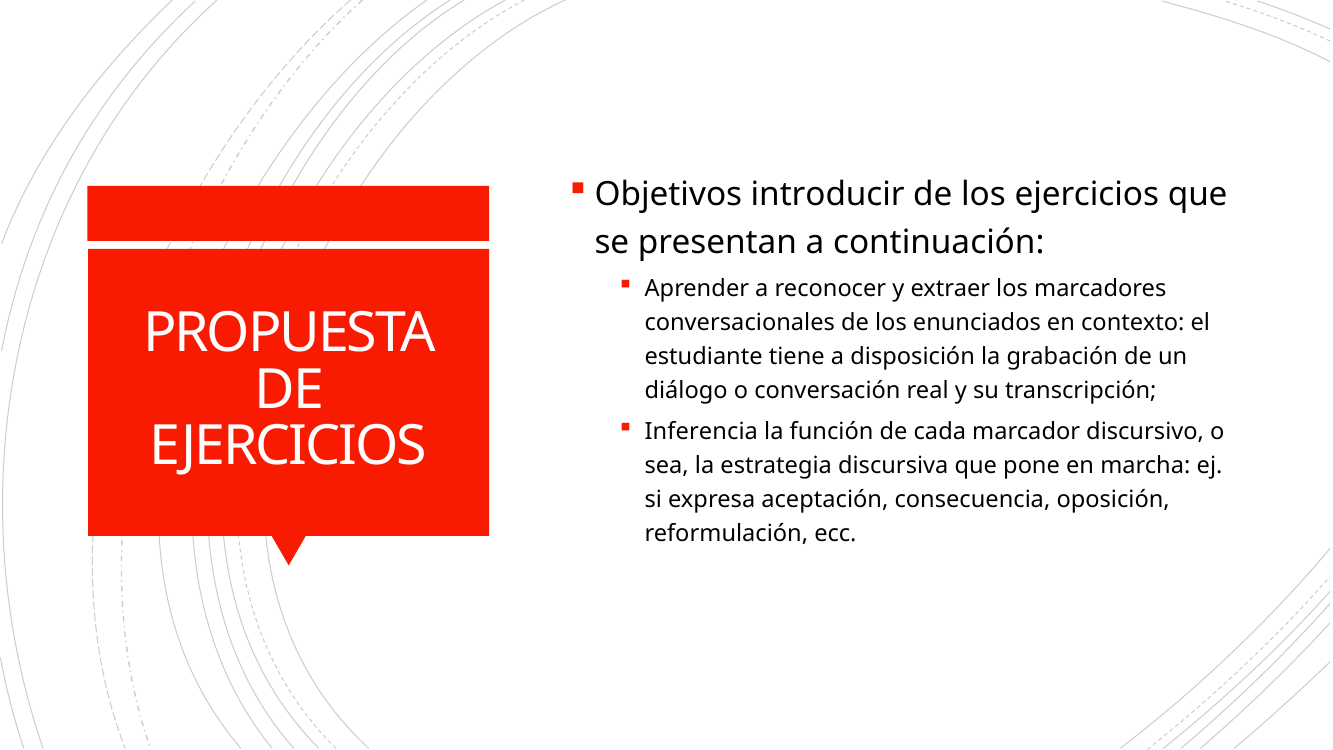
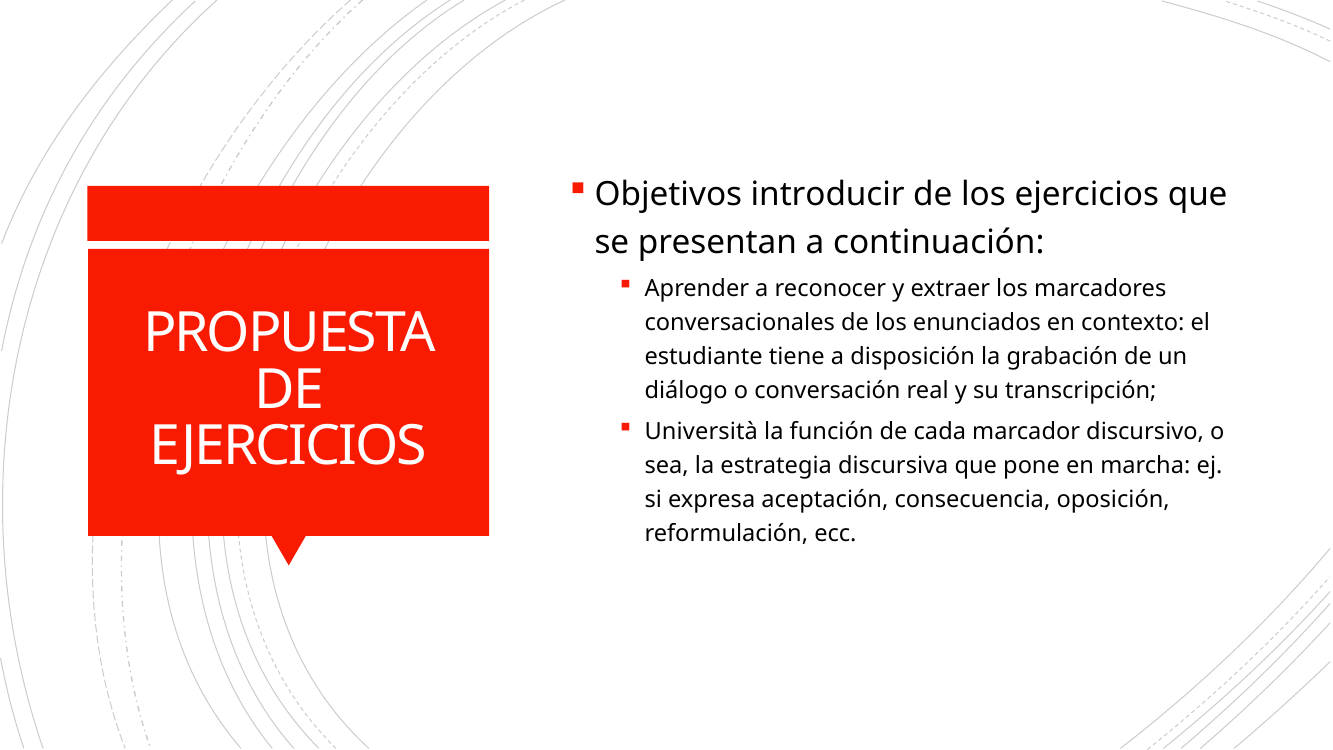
Inferencia: Inferencia -> Università
